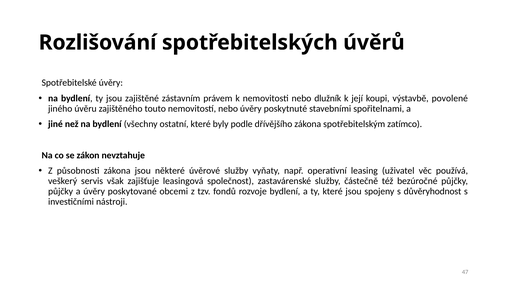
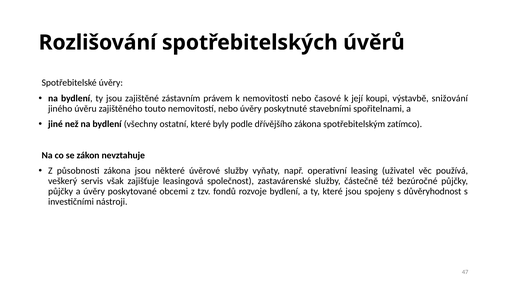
dlužník: dlužník -> časové
povolené: povolené -> snižování
